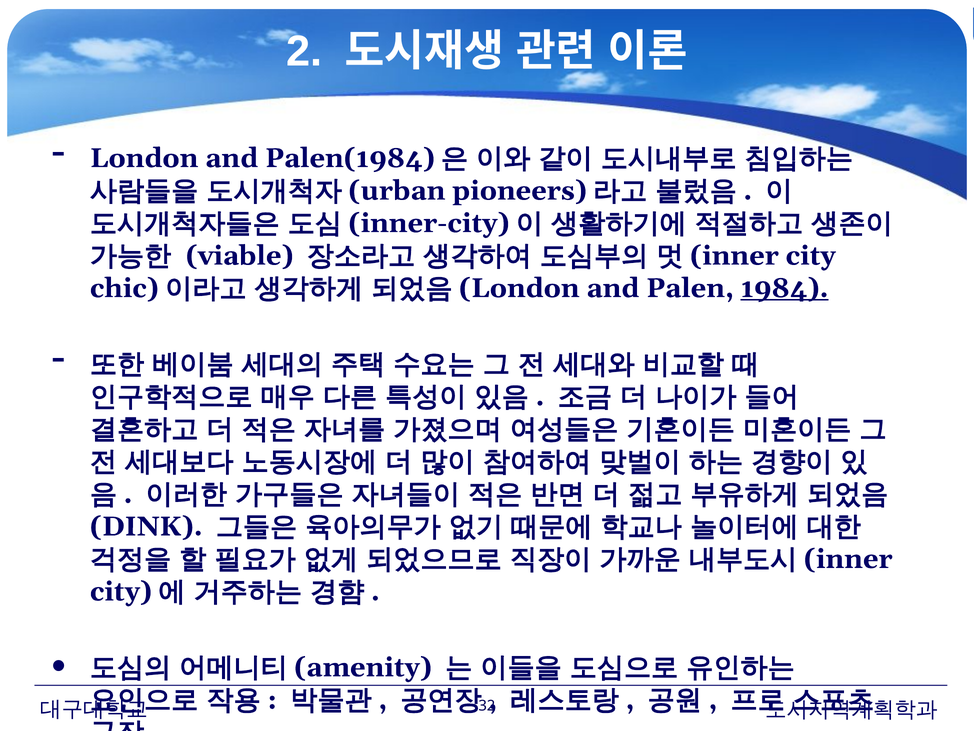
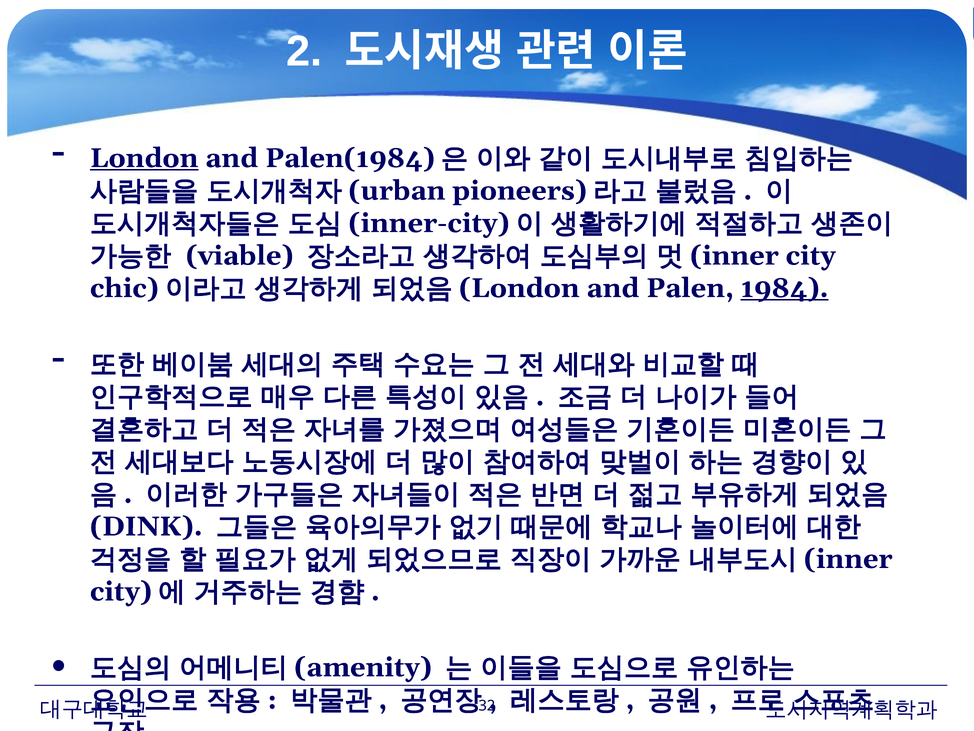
London underline: none -> present
